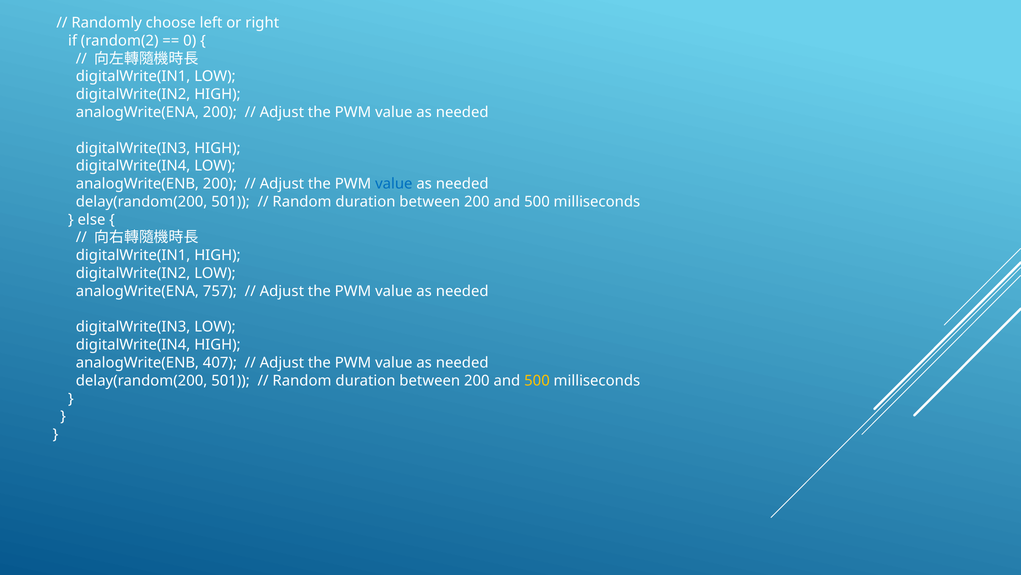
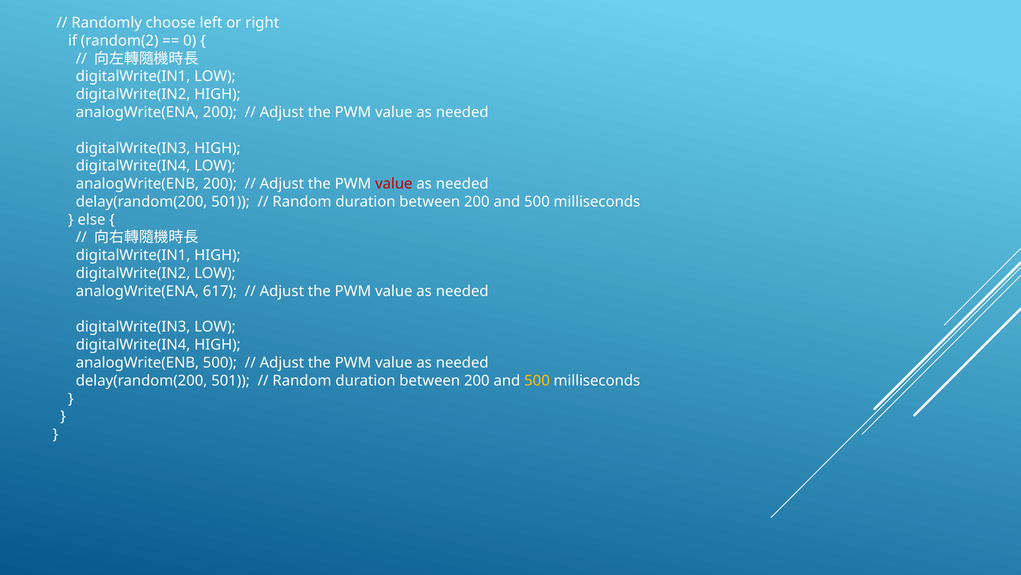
value at (394, 184) colour: blue -> red
757: 757 -> 617
analogWrite(ENB 407: 407 -> 500
